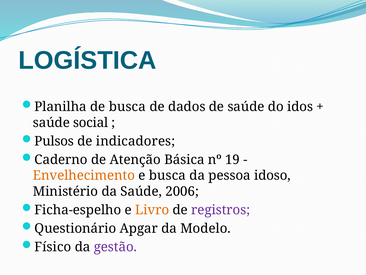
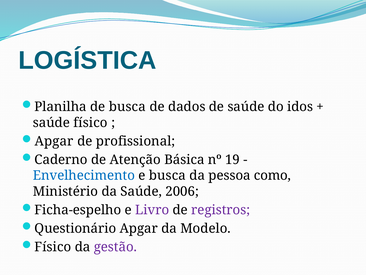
saúde social: social -> físico
Pulsos at (54, 141): Pulsos -> Apgar
indicadores: indicadores -> profissional
Envelhecimento colour: orange -> blue
idoso: idoso -> como
Livro colour: orange -> purple
